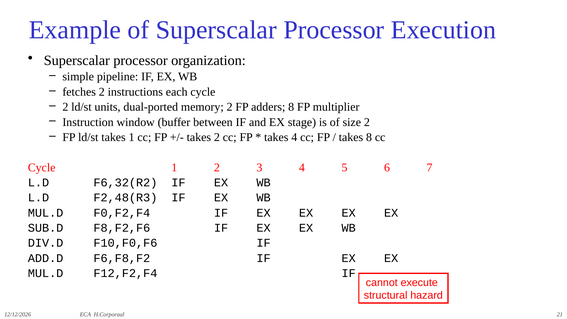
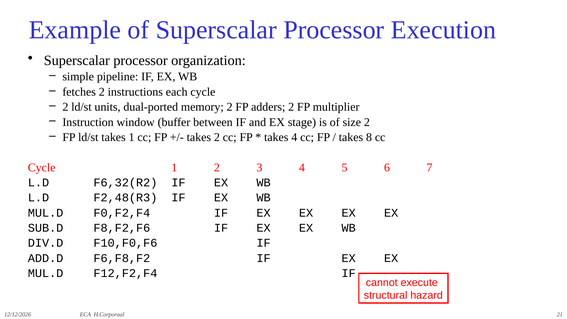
adders 8: 8 -> 2
